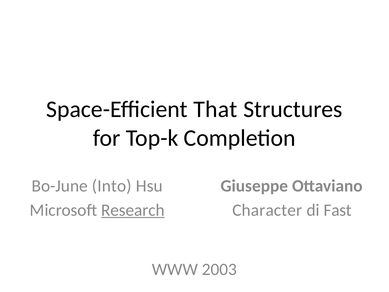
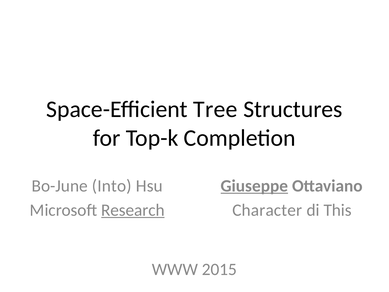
That: That -> Tree
Giuseppe underline: none -> present
Fast: Fast -> This
2003: 2003 -> 2015
